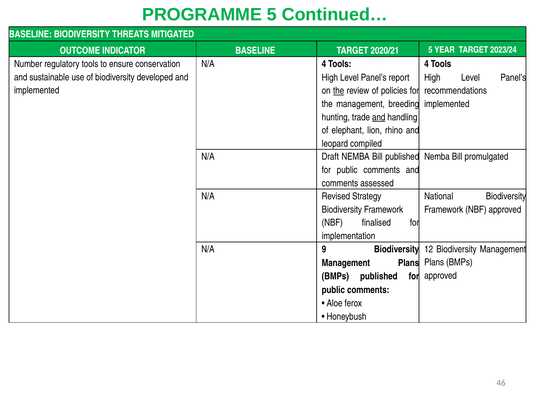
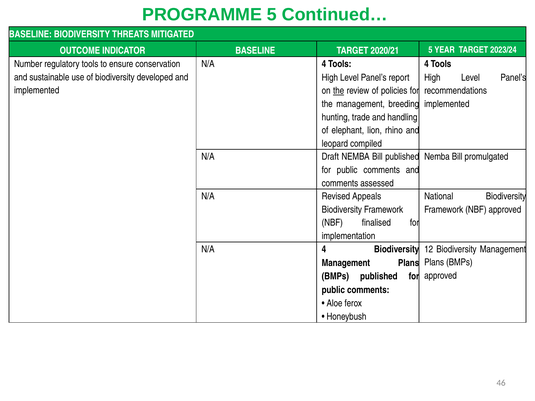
and at (379, 117) underline: present -> none
Strategy: Strategy -> Appeals
9 at (324, 249): 9 -> 4
